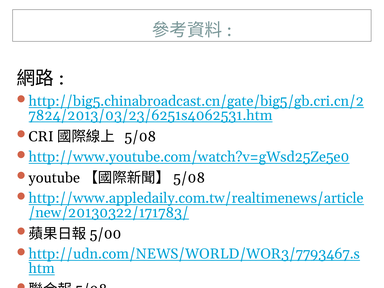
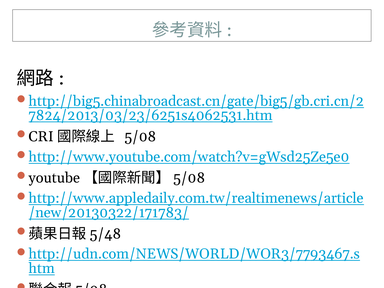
5/00: 5/00 -> 5/48
